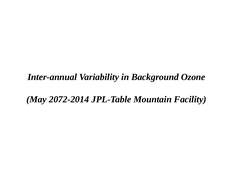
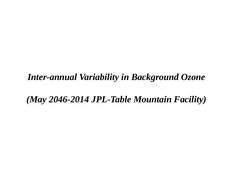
2072-2014: 2072-2014 -> 2046-2014
